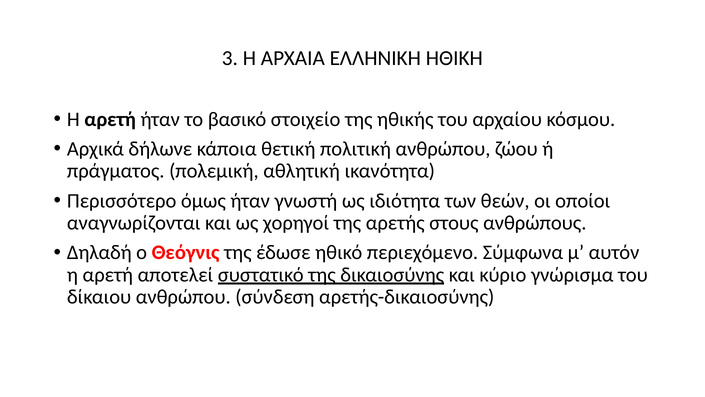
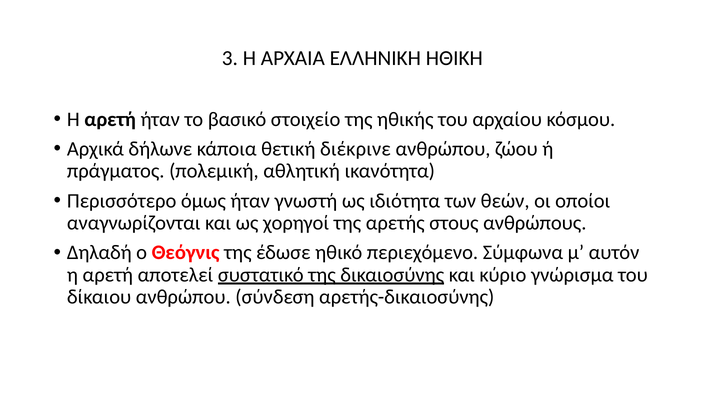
πολιτική: πολιτική -> διέκρινε
